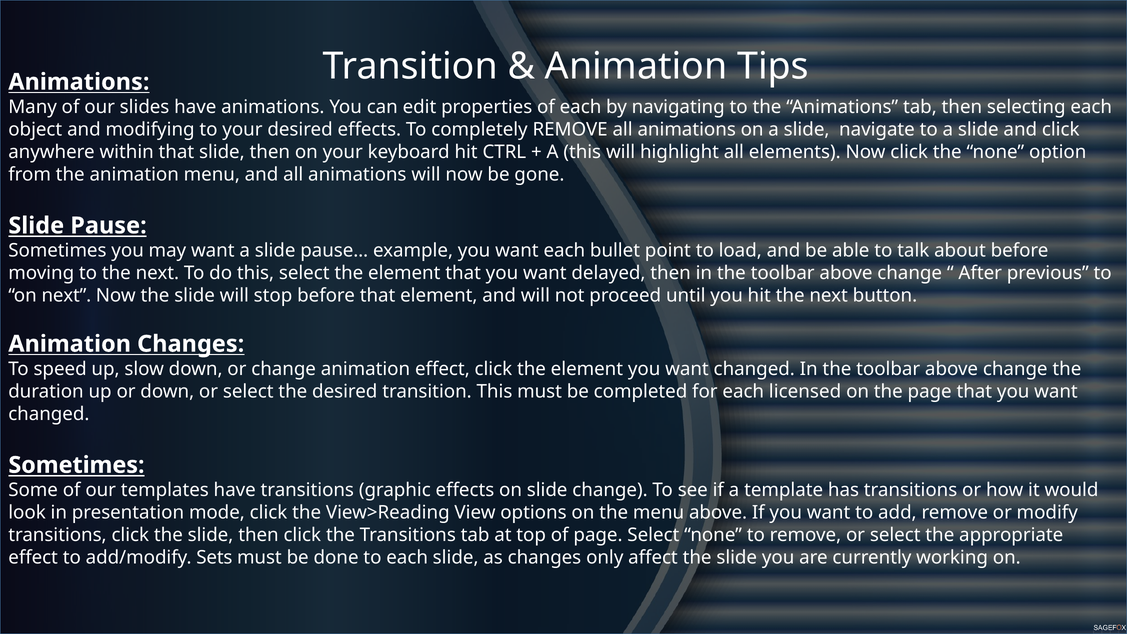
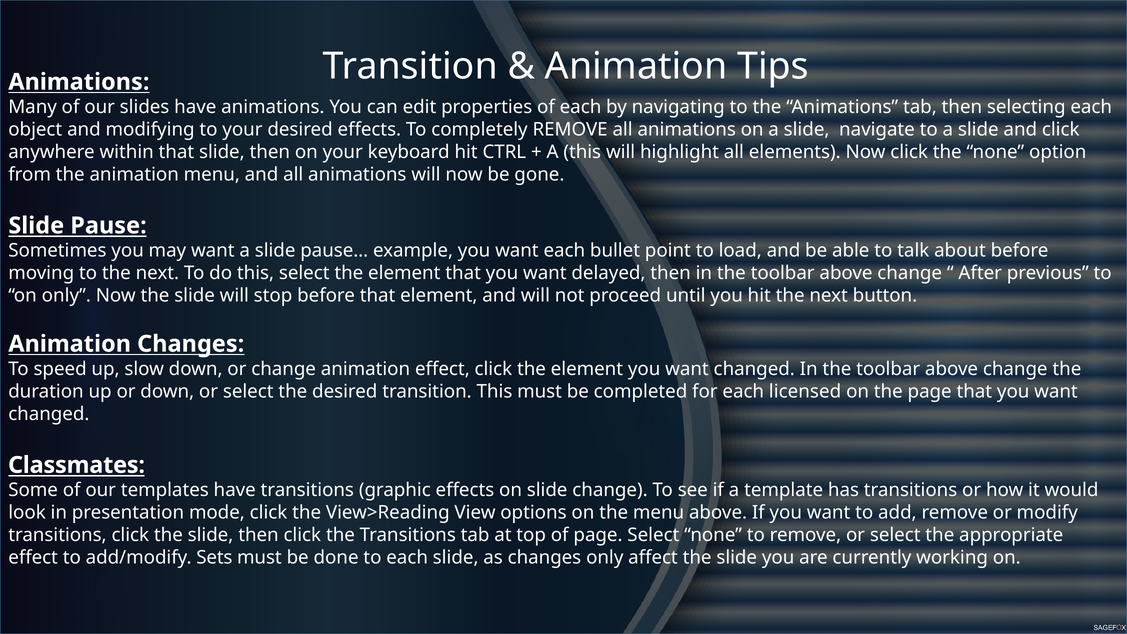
on next: next -> only
Sometimes at (76, 465): Sometimes -> Classmates
